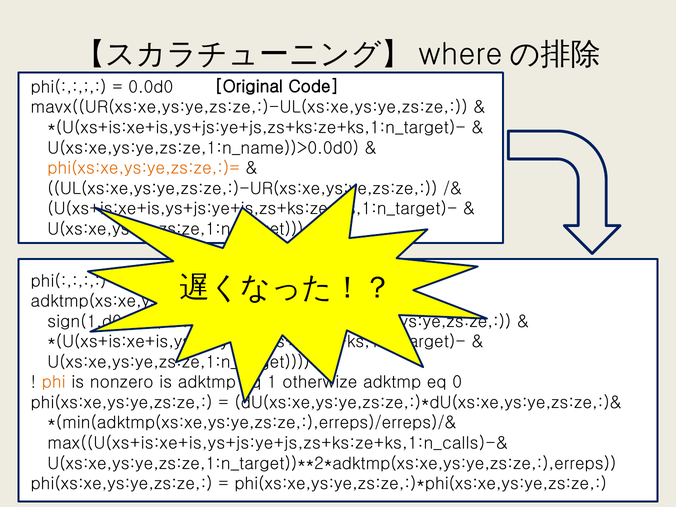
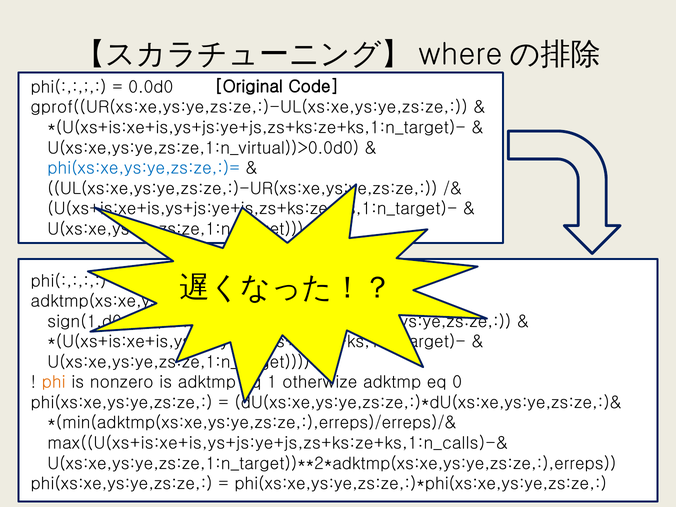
mavx((UR(xs:xe,ys:ye,zs:ze,:)-UL(xs:xe,ys:ye,zs:ze: mavx((UR(xs:xe,ys:ye,zs:ze,:)-UL(xs:xe,ys:ye,zs:ze -> gprof((UR(xs:xe,ys:ye,zs:ze,:)-UL(xs:xe,ys:ye,zs:ze
U(xs:xe,ys:ye,zs:ze,1:n_name))>0.0d0: U(xs:xe,ys:ye,zs:ze,1:n_name))>0.0d0 -> U(xs:xe,ys:ye,zs:ze,1:n_virtual))>0.0d0
phi(xs:xe,ys:ye,zs:ze,:)= colour: orange -> blue
